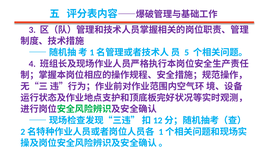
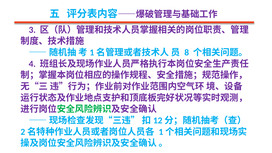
5: 5 -> 8
